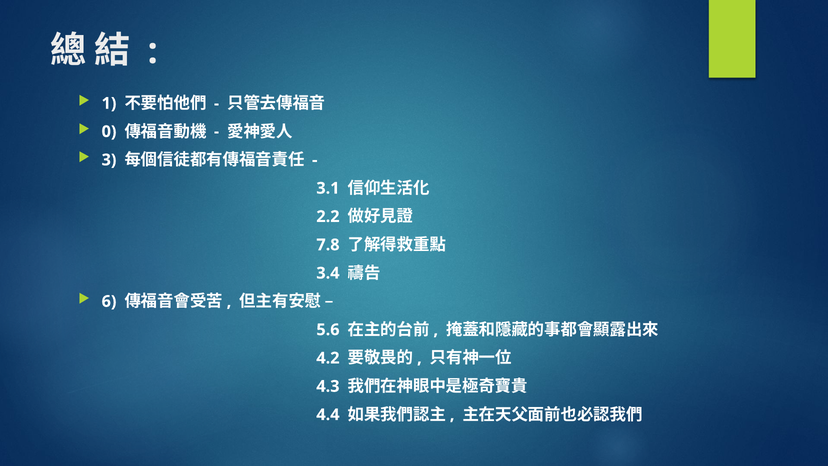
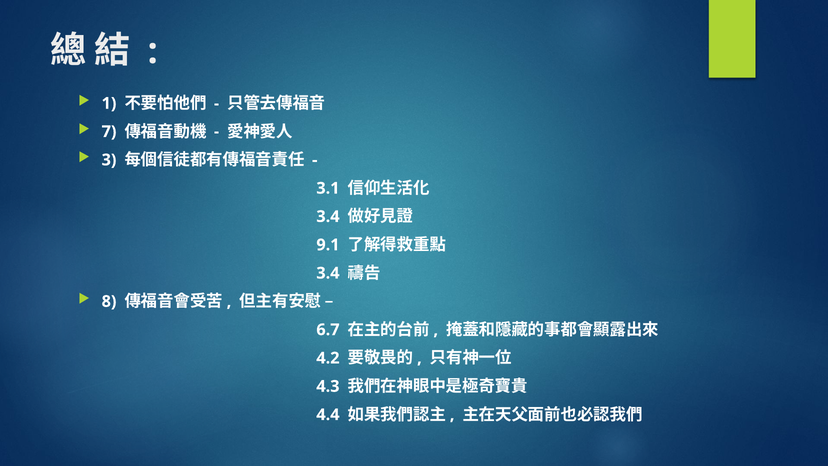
0: 0 -> 7
2.2 at (328, 216): 2.2 -> 3.4
7.8: 7.8 -> 9.1
6: 6 -> 8
5.6: 5.6 -> 6.7
